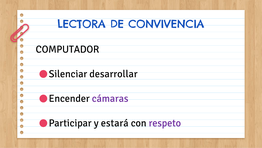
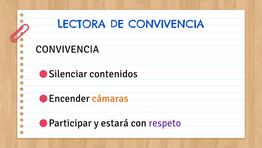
COMPUTADOR at (67, 49): COMPUTADOR -> CONVIVENCIA
desarrollar: desarrollar -> contenidos
cámaras colour: purple -> orange
